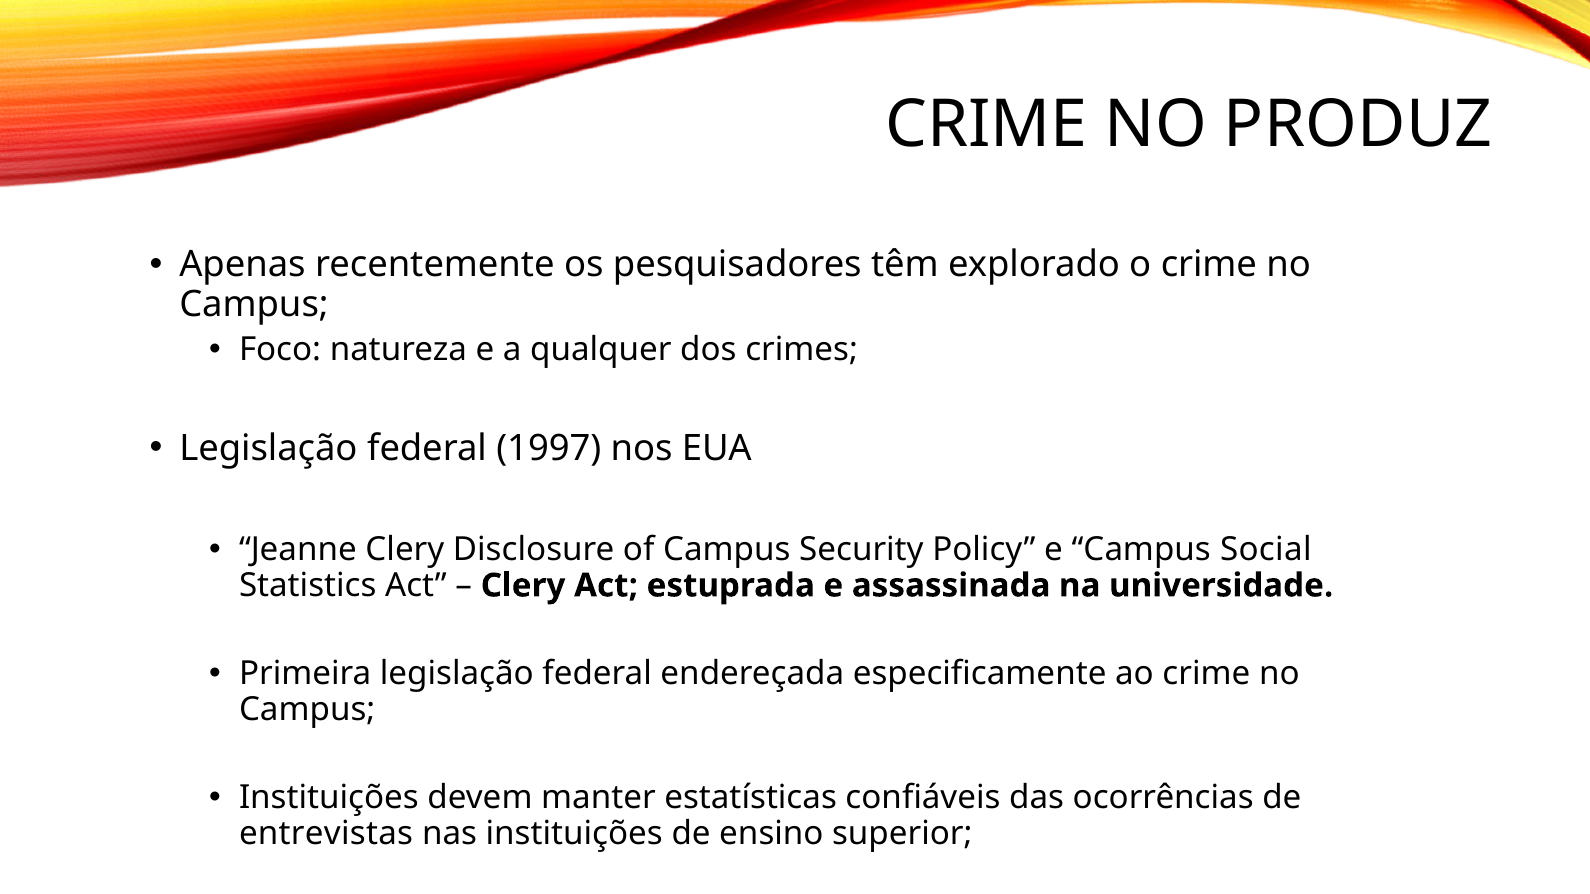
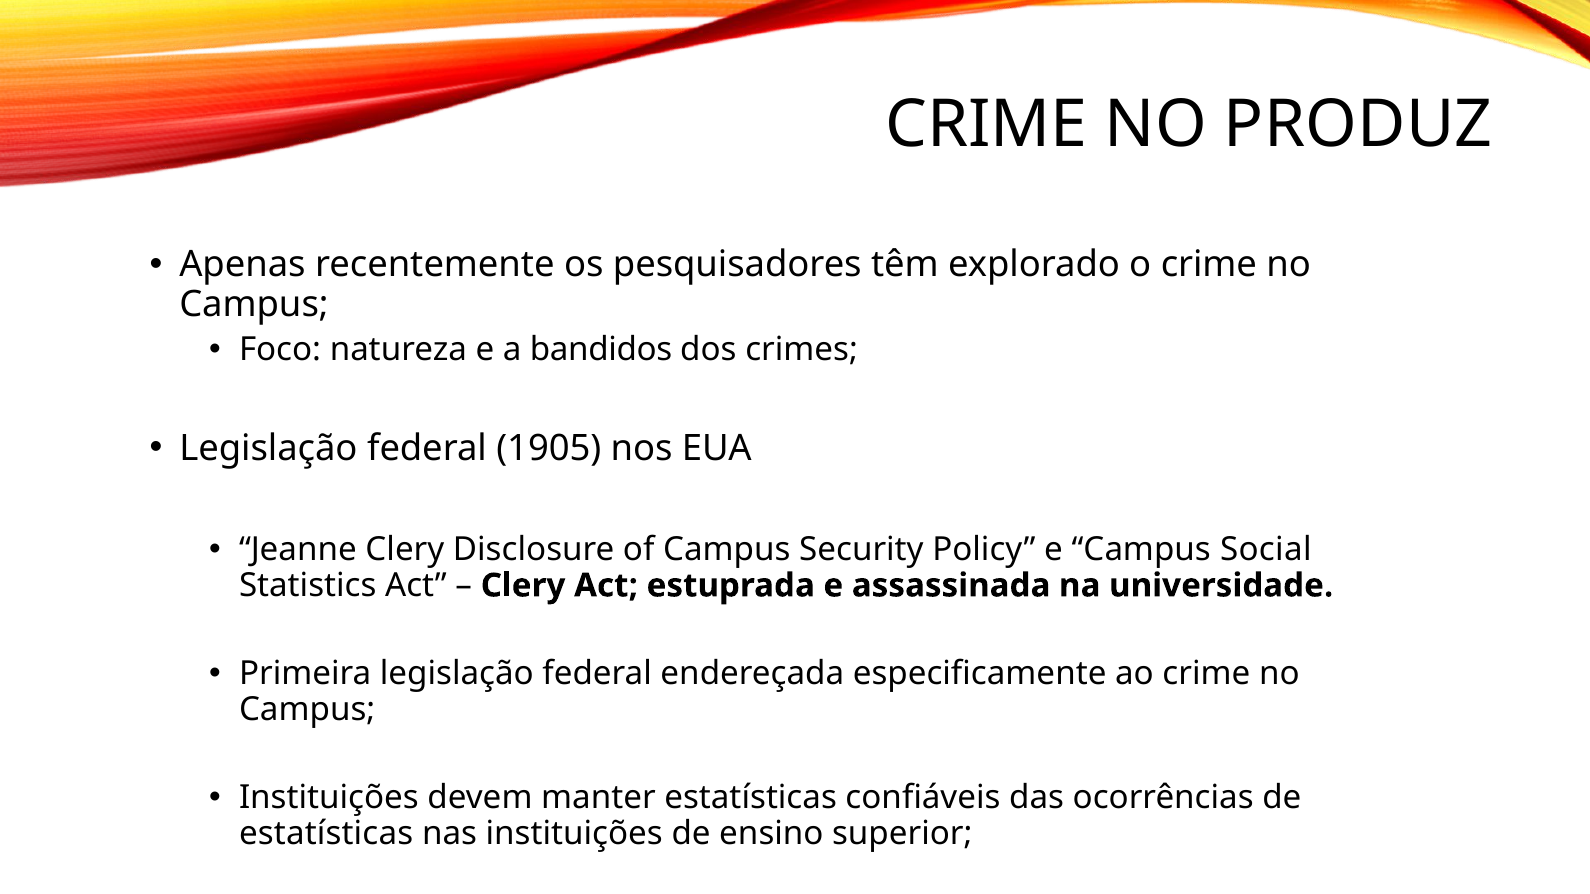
qualquer: qualquer -> bandidos
1997: 1997 -> 1905
entrevistas at (326, 834): entrevistas -> estatísticas
